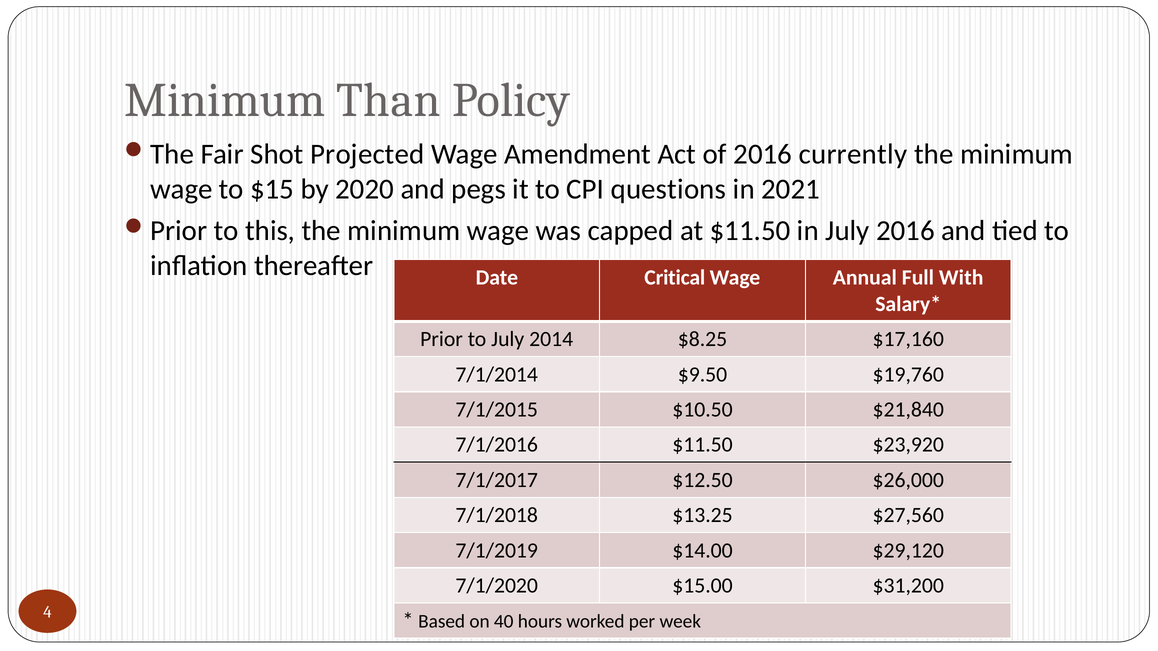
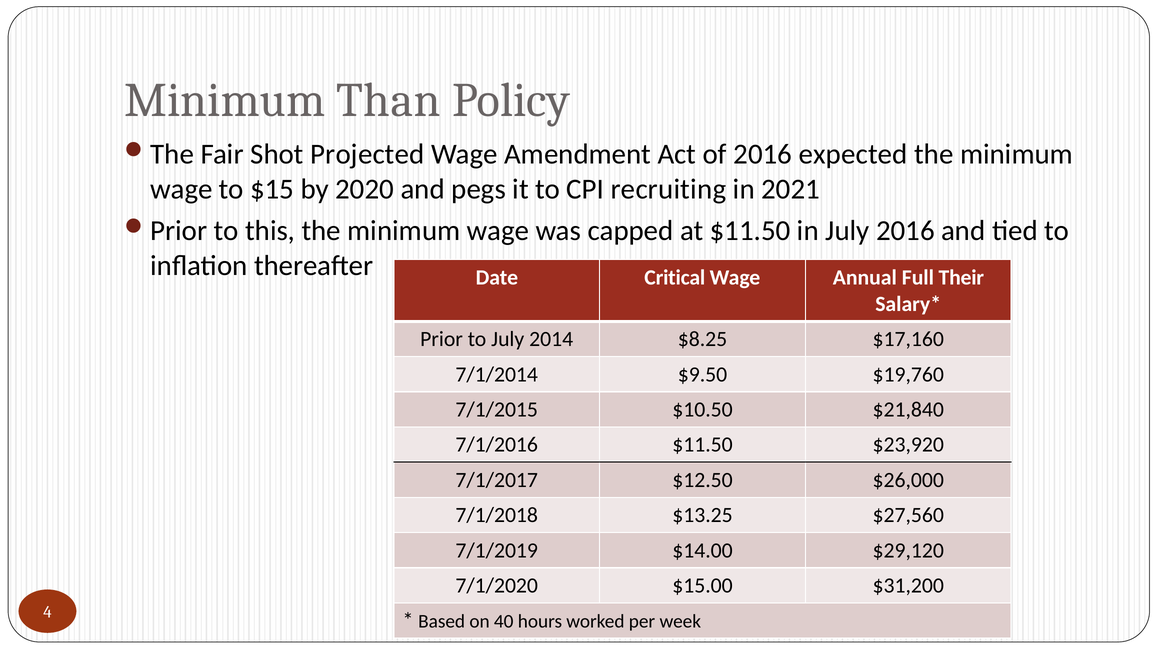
currently: currently -> expected
questions: questions -> recruiting
With: With -> Their
